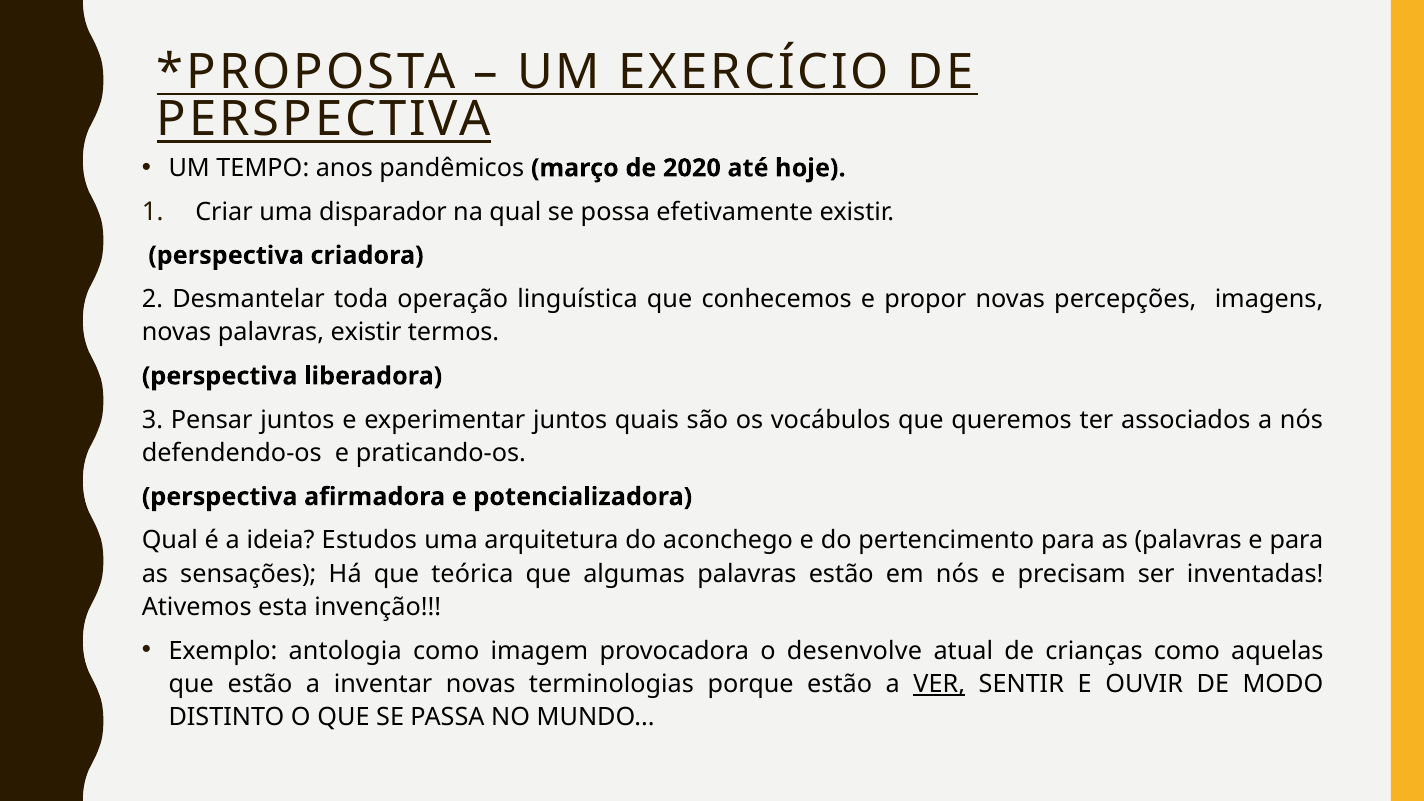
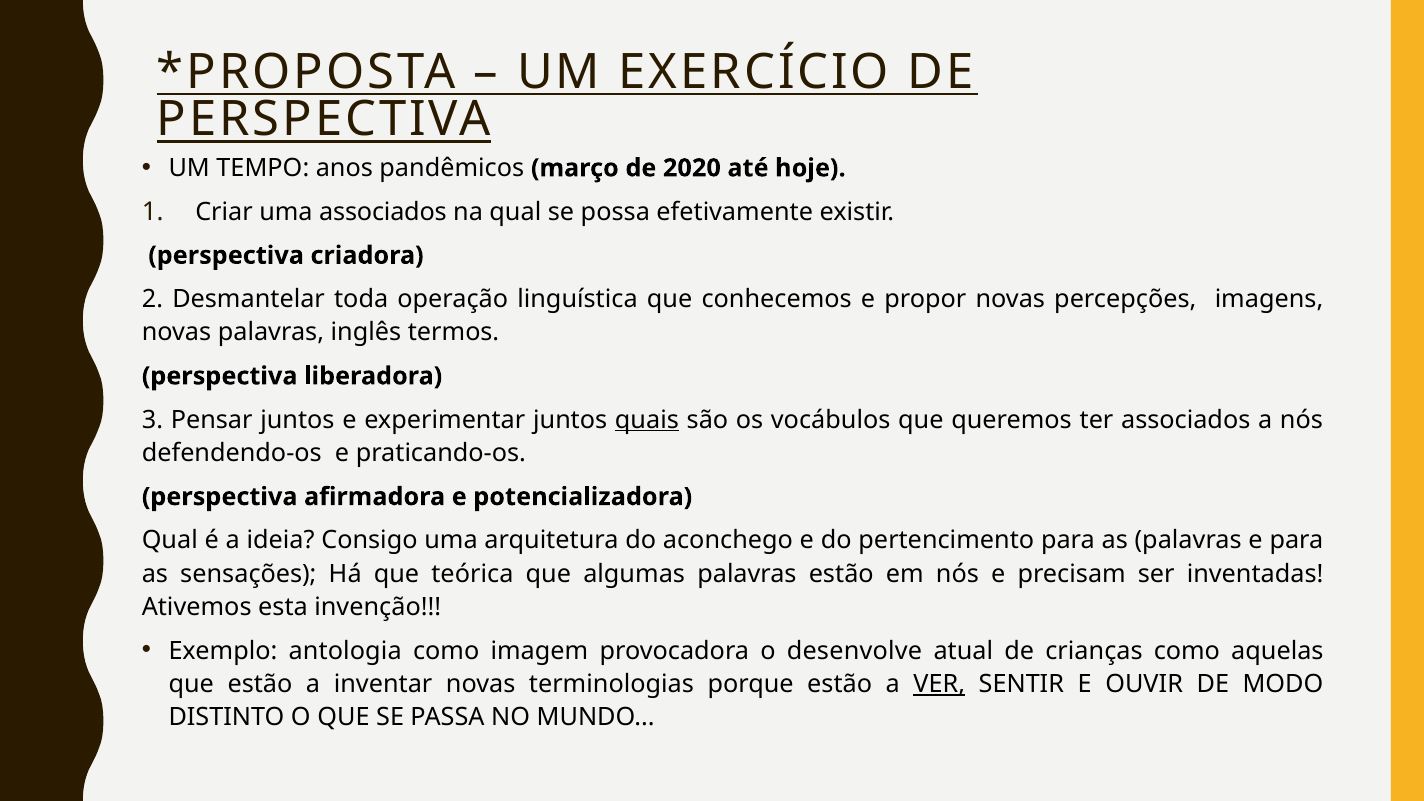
uma disparador: disparador -> associados
palavras existir: existir -> inglês
quais underline: none -> present
Estudos: Estudos -> Consigo
